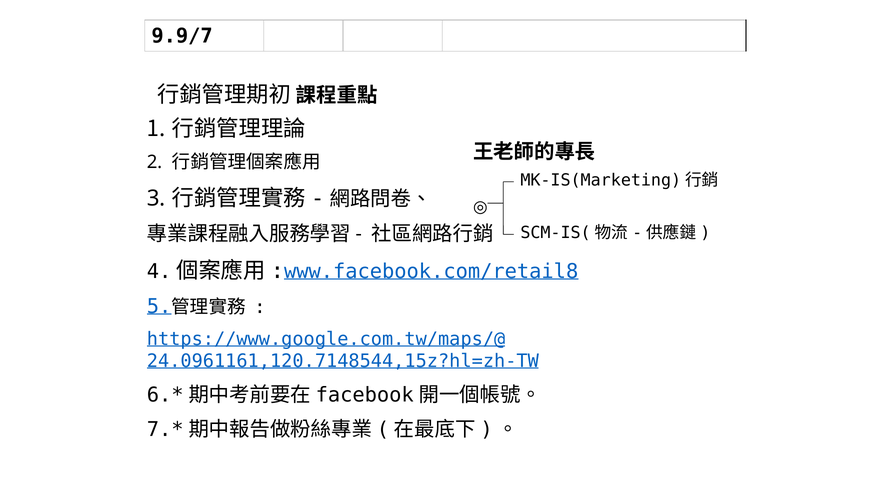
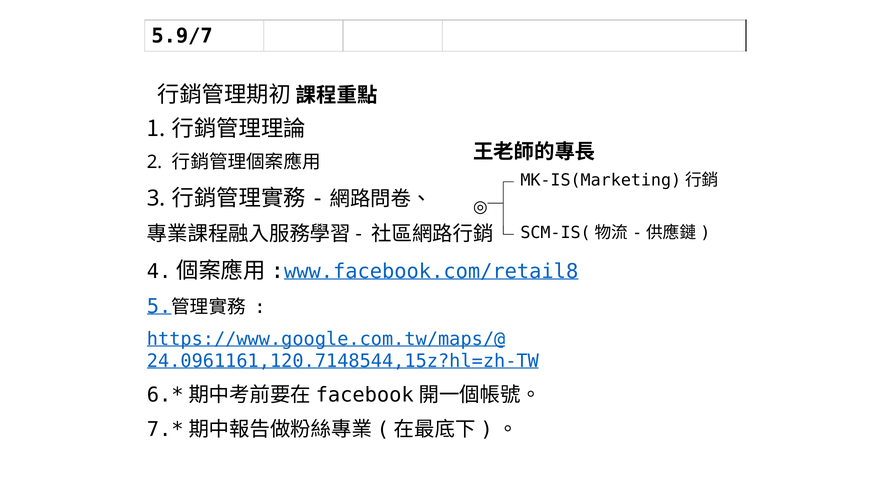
9.9/7: 9.9/7 -> 5.9/7
